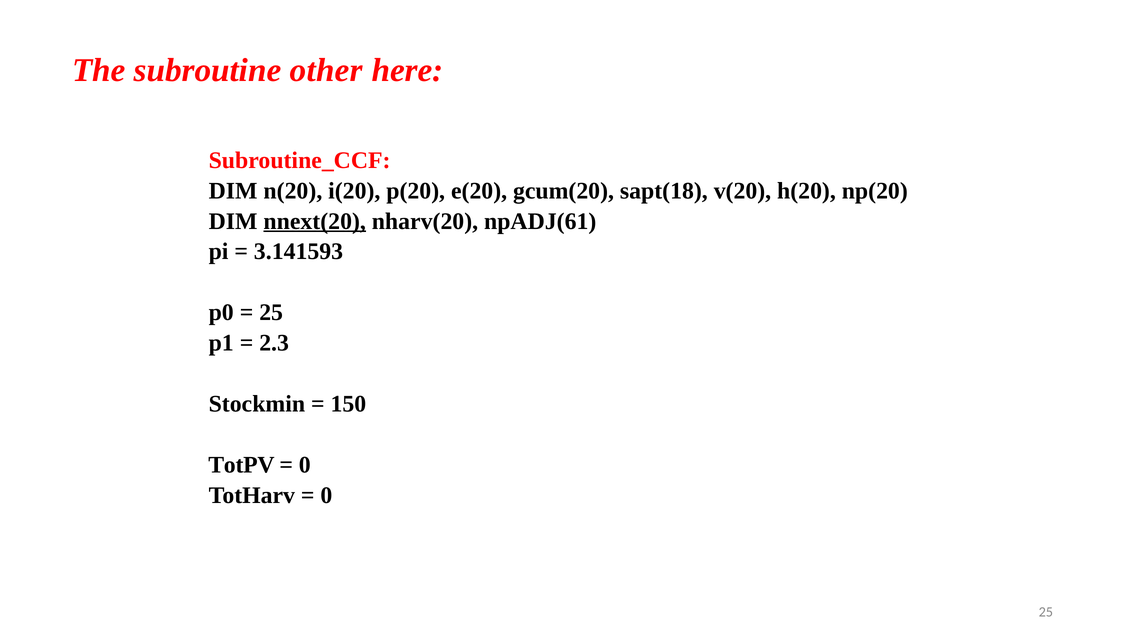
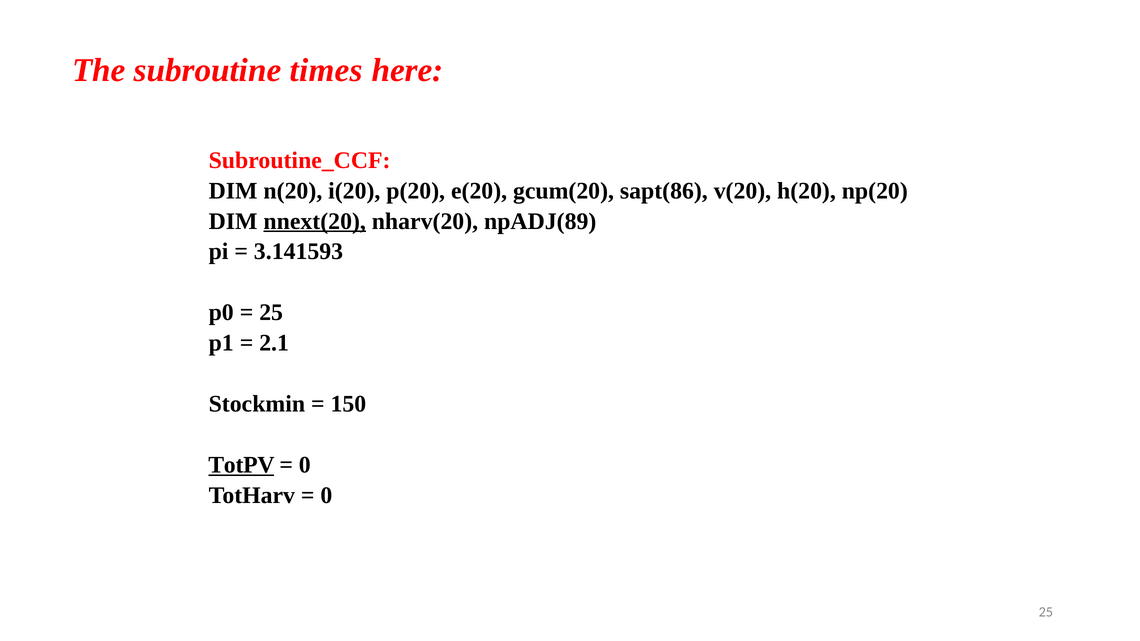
other: other -> times
sapt(18: sapt(18 -> sapt(86
npADJ(61: npADJ(61 -> npADJ(89
2.3: 2.3 -> 2.1
TotPV underline: none -> present
